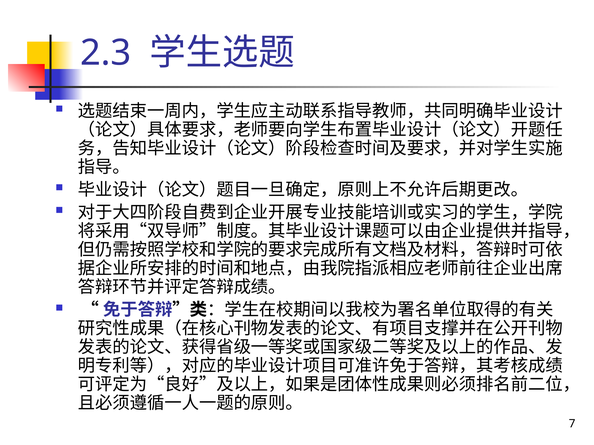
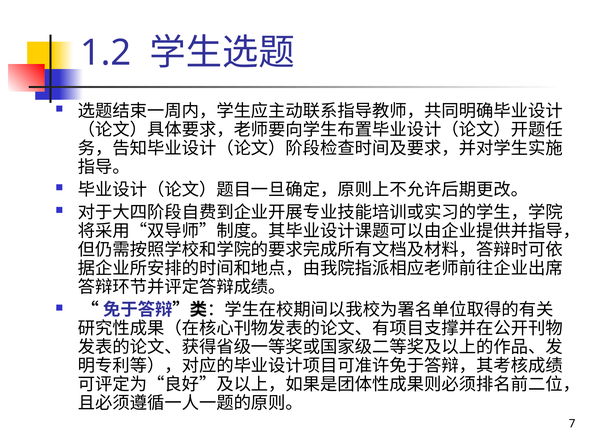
2.3: 2.3 -> 1.2
